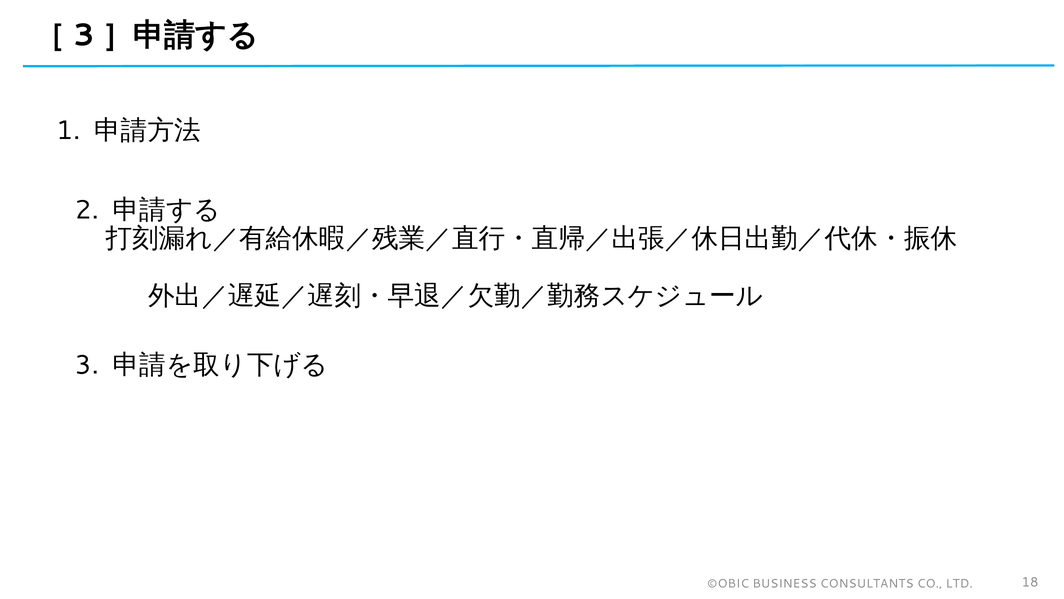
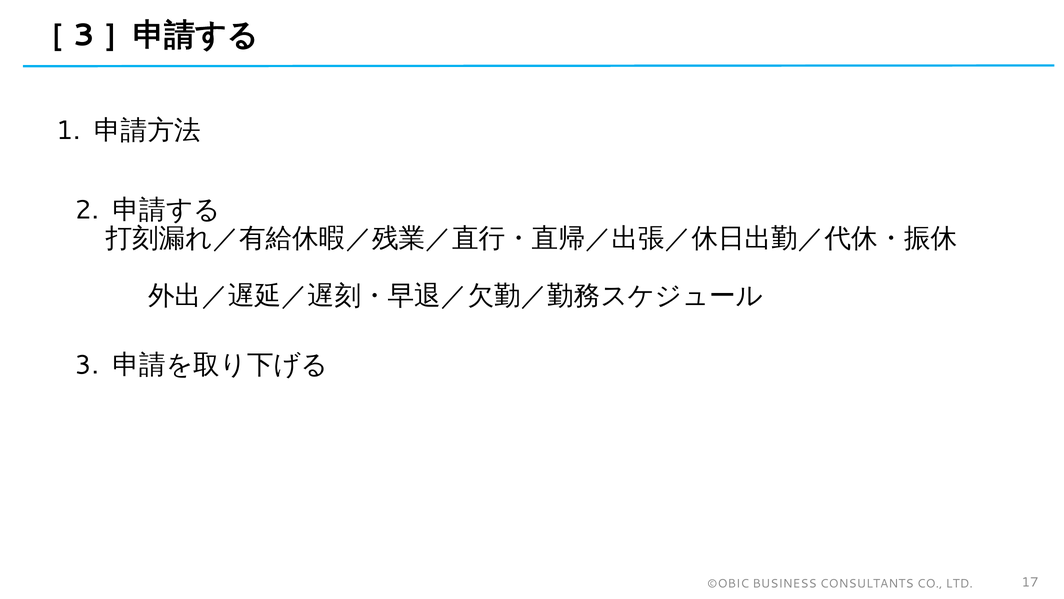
18: 18 -> 17
